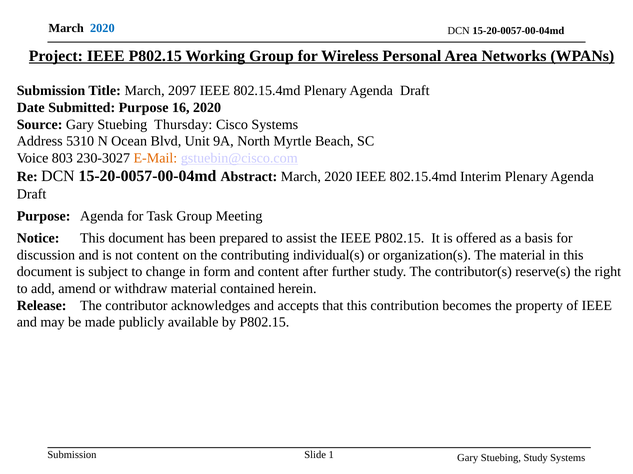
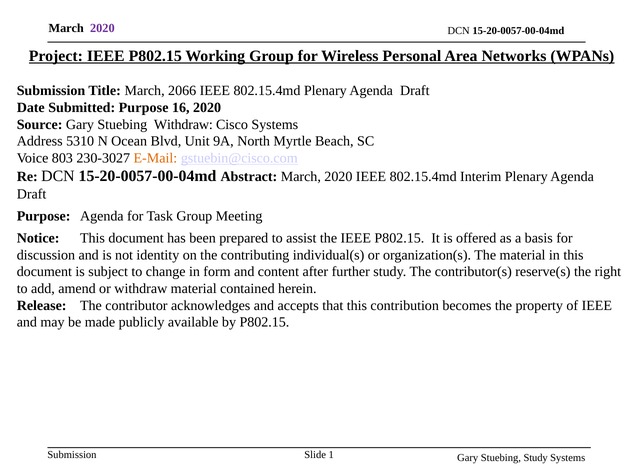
2020 at (102, 28) colour: blue -> purple
2097: 2097 -> 2066
Stuebing Thursday: Thursday -> Withdraw
not content: content -> identity
